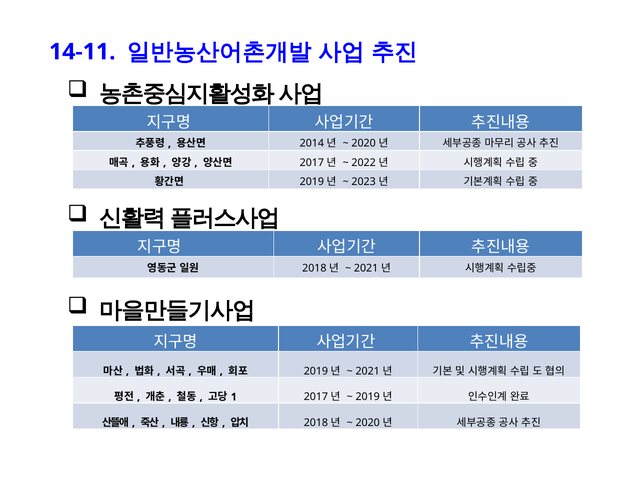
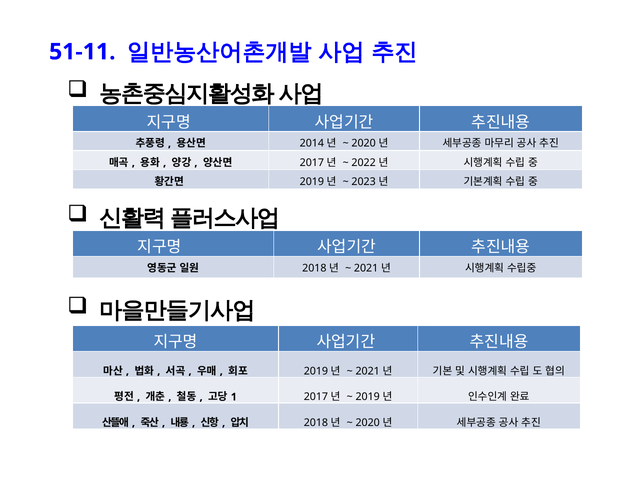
14-11: 14-11 -> 51-11
